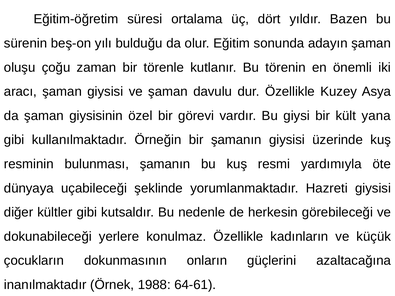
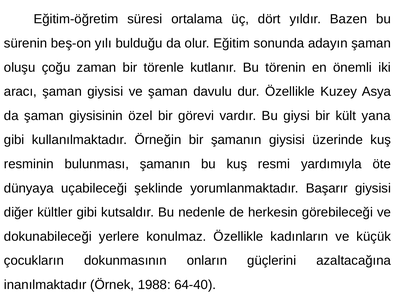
Hazreti: Hazreti -> Başarır
64-61: 64-61 -> 64-40
